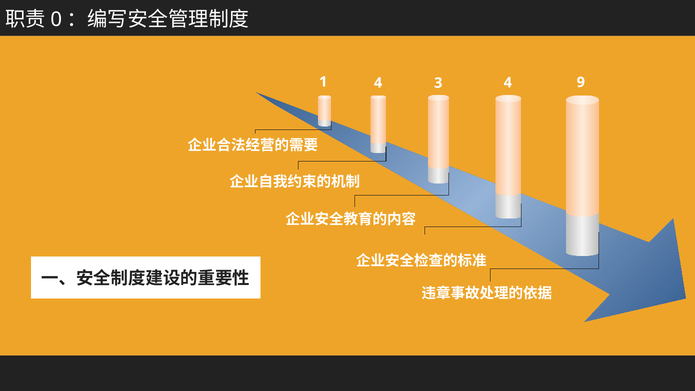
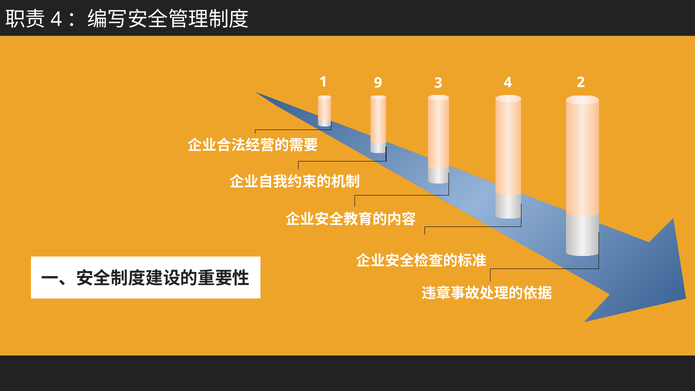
0 at (56, 19): 0 -> 4
1 4: 4 -> 9
9: 9 -> 2
